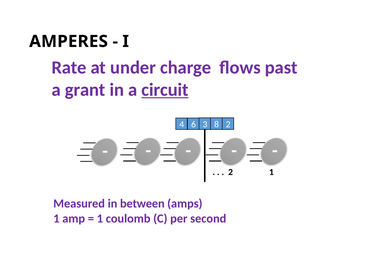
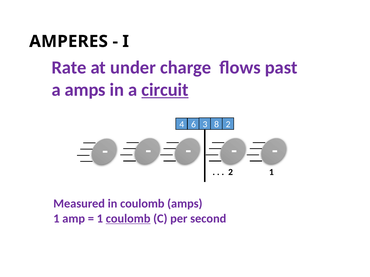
a grant: grant -> amps
in between: between -> coulomb
coulomb at (128, 219) underline: none -> present
